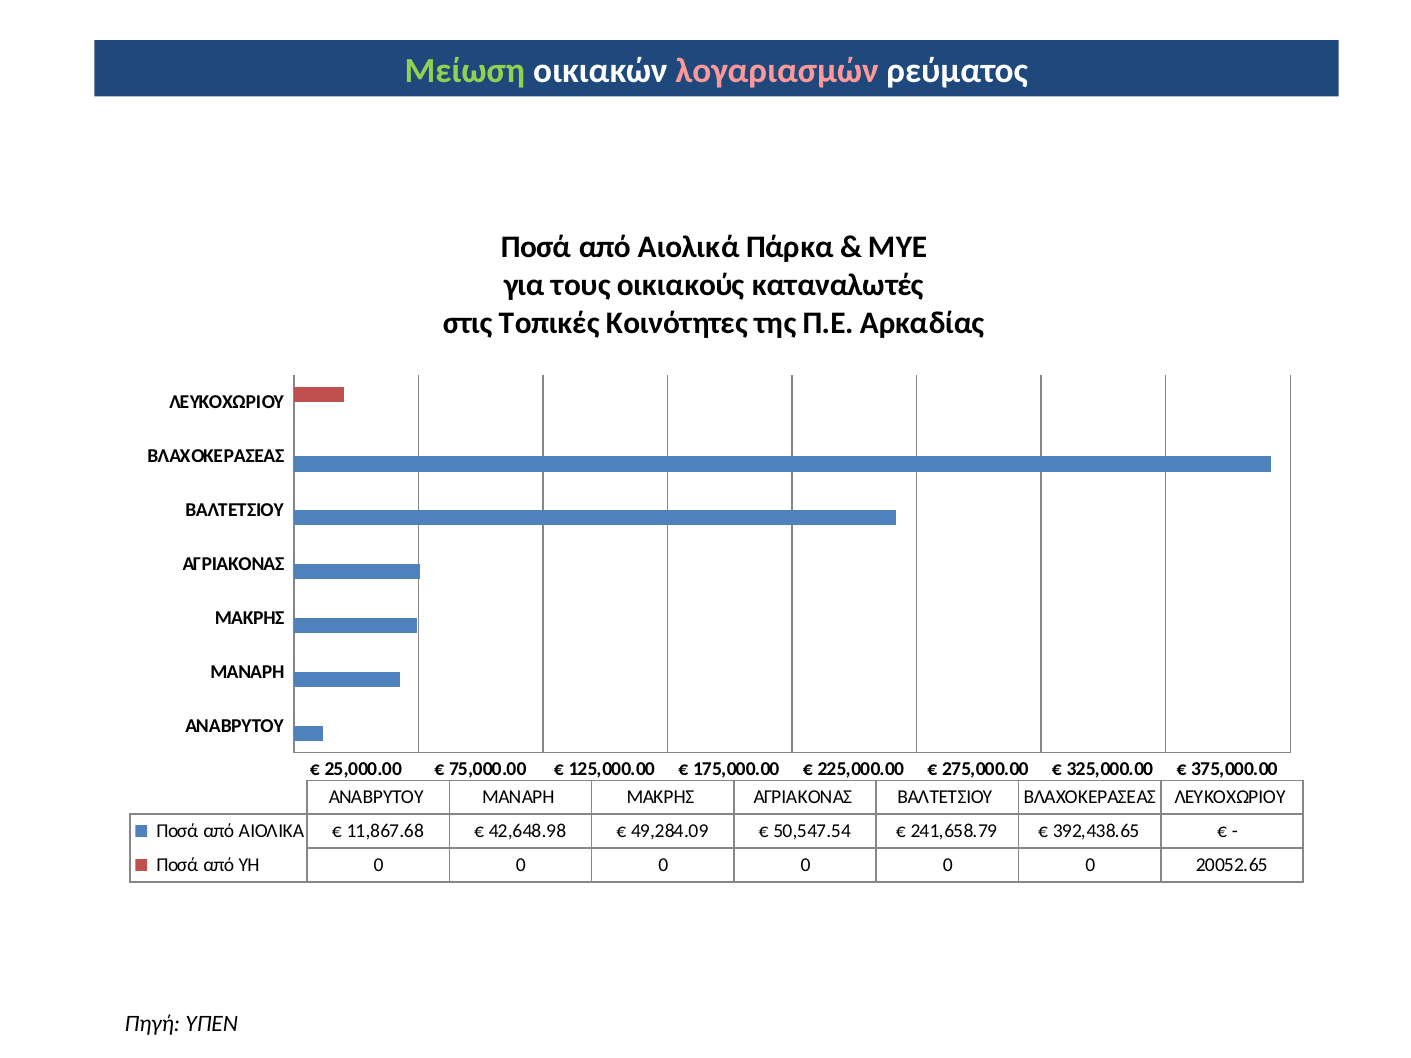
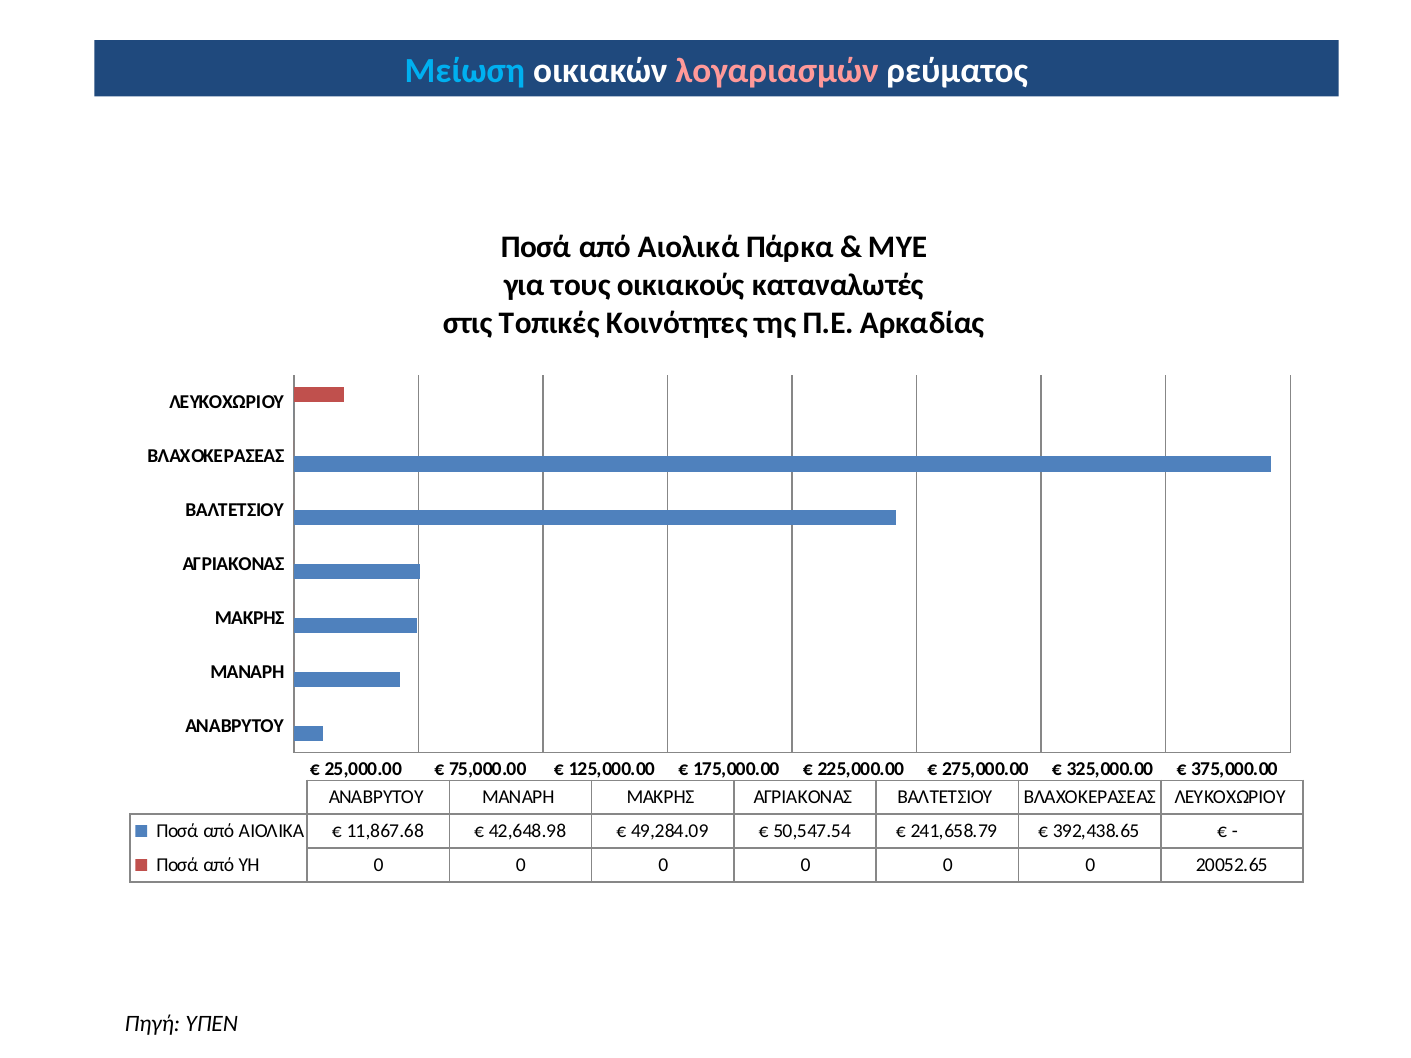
Μείωση colour: light green -> light blue
